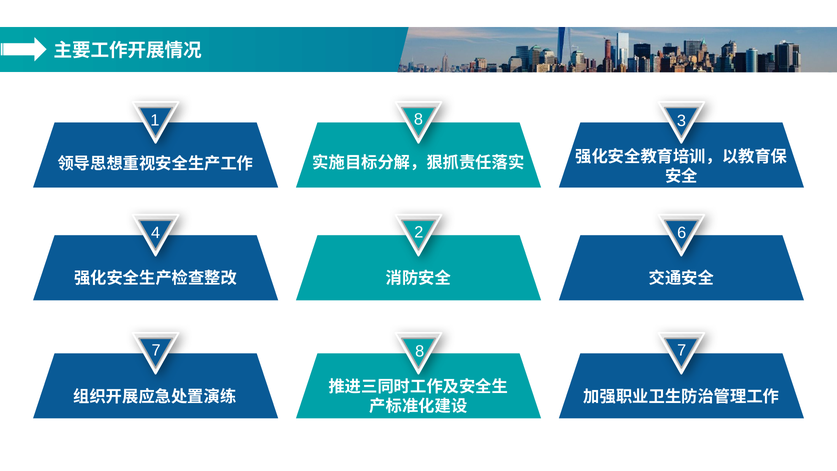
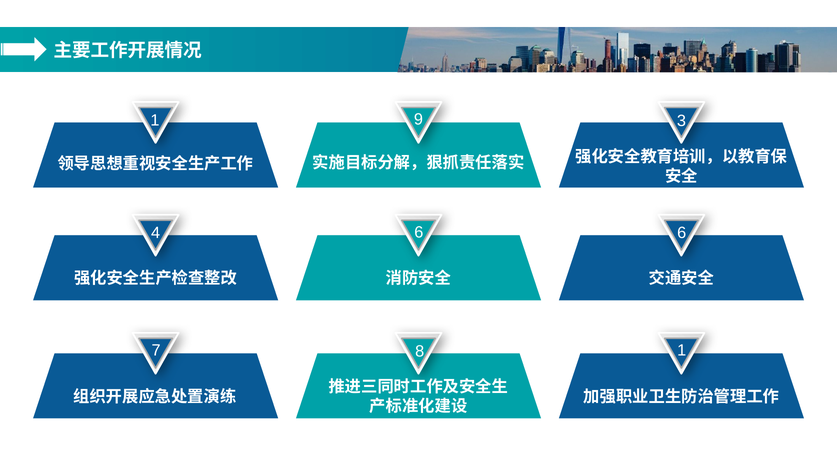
1 8: 8 -> 9
4 2: 2 -> 6
8 7: 7 -> 1
